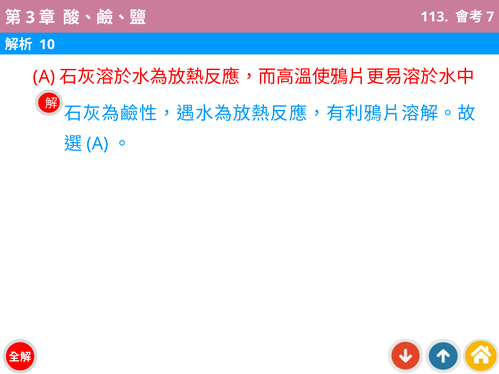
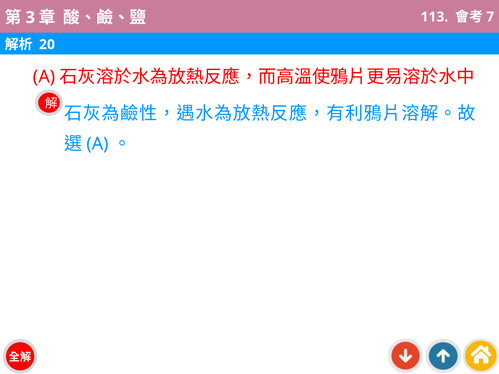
10: 10 -> 20
